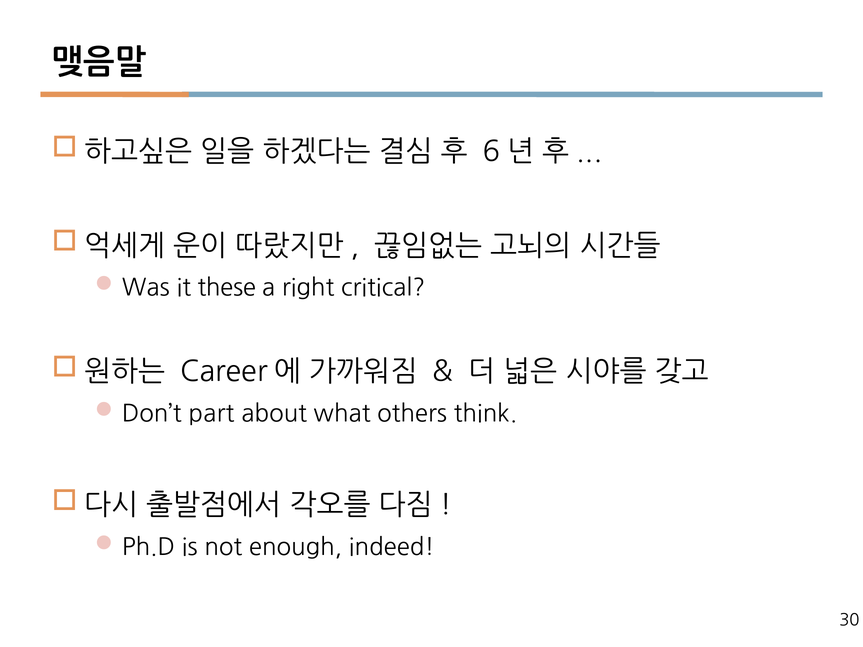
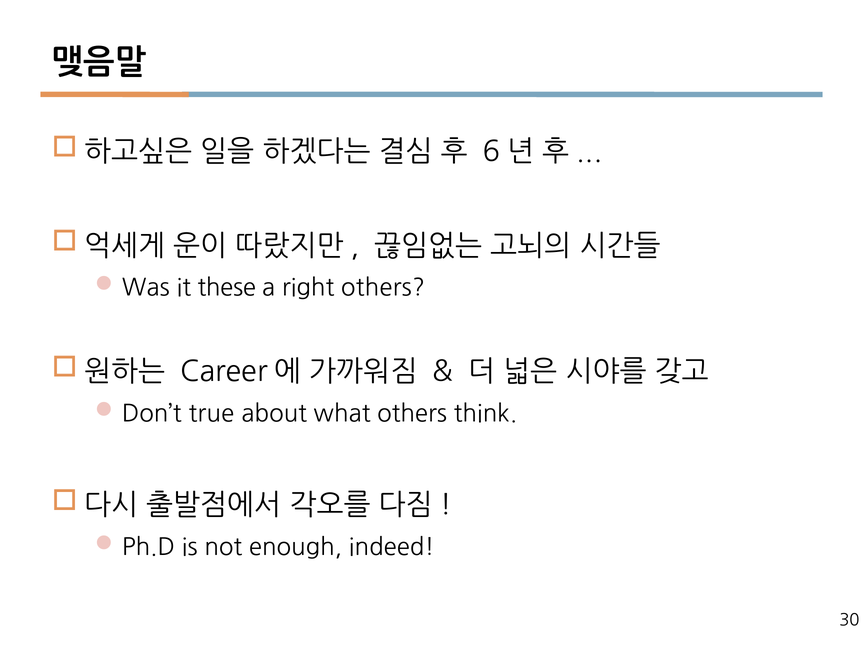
right critical: critical -> others
part: part -> true
